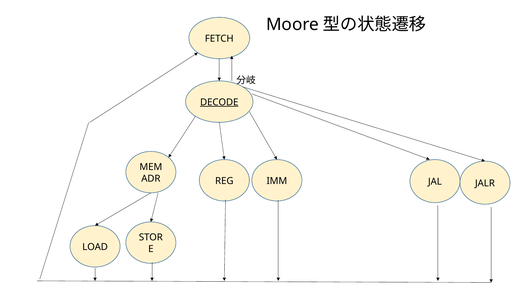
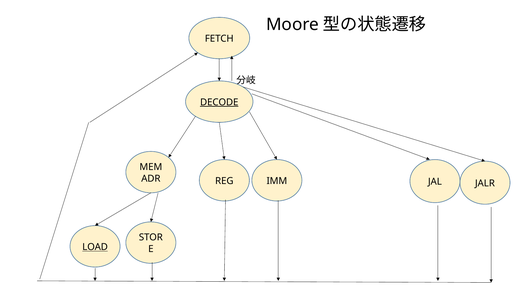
LOAD underline: none -> present
